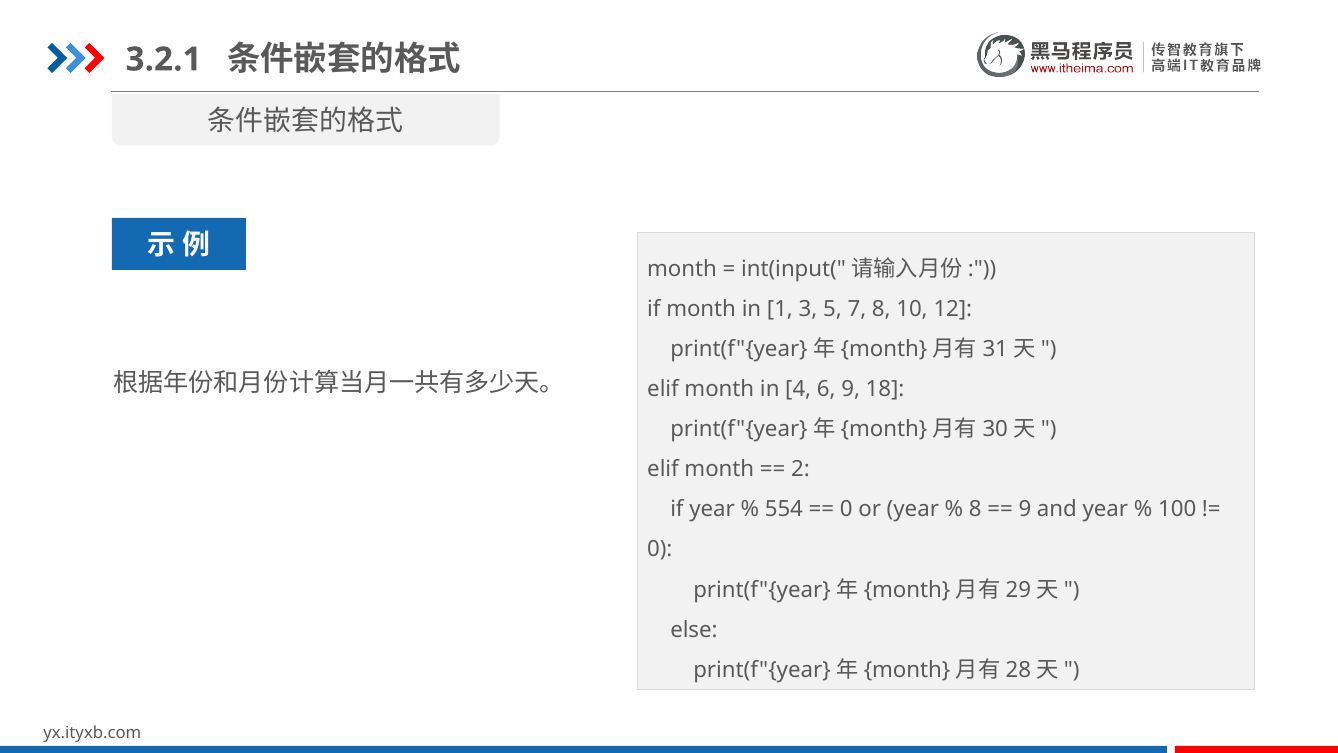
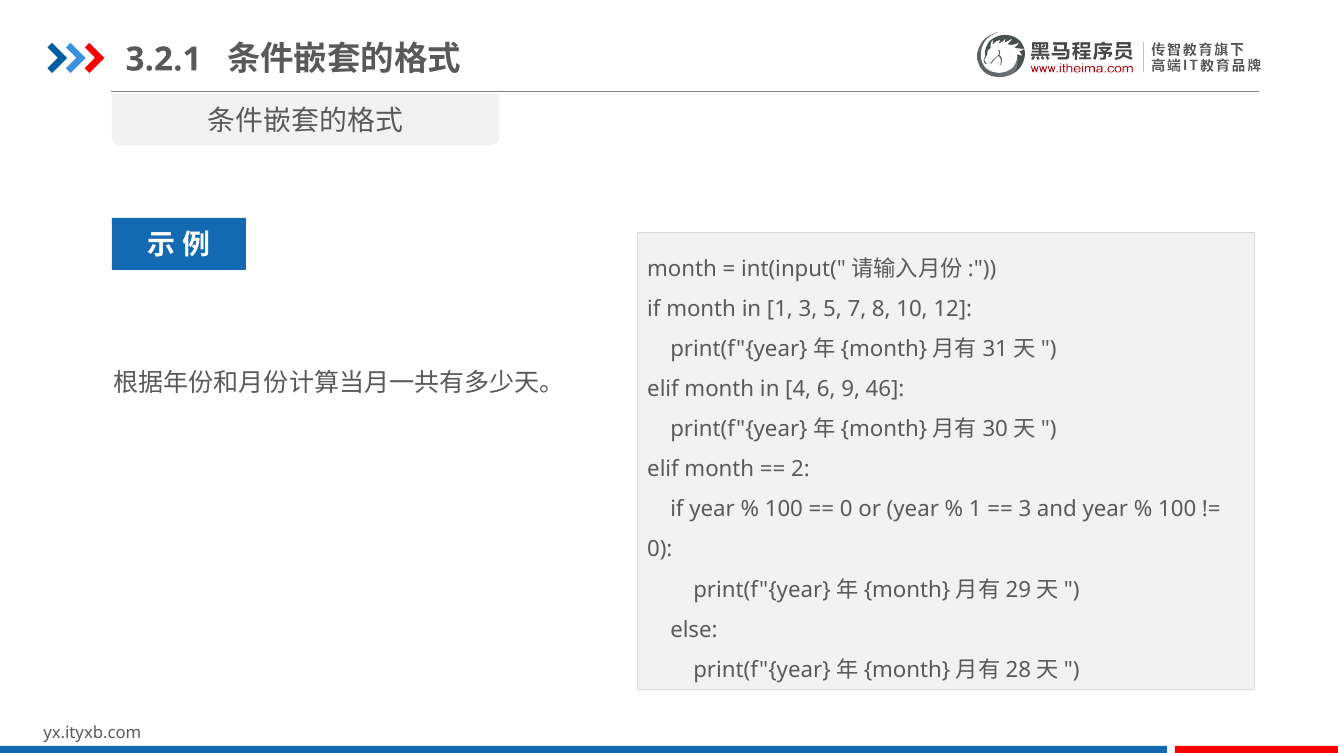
18: 18 -> 46
554 at (784, 509): 554 -> 100
8 at (975, 509): 8 -> 1
9 at (1025, 509): 9 -> 3
